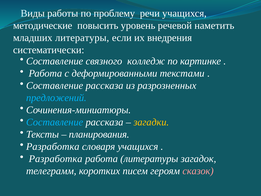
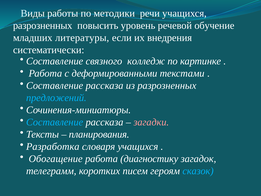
проблему: проблему -> методики
методические at (43, 25): методические -> разрозненных
наметить: наметить -> обучение
загадки colour: yellow -> pink
Разработка at (56, 159): Разработка -> Обогащение
работа литературы: литературы -> диагностику
сказок colour: pink -> light blue
